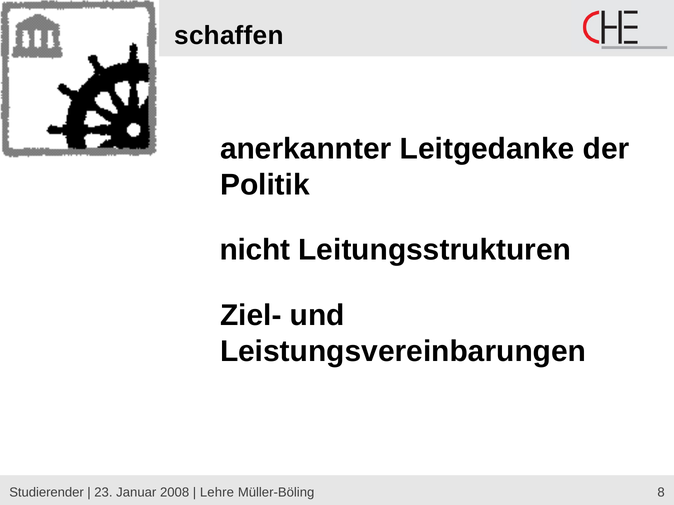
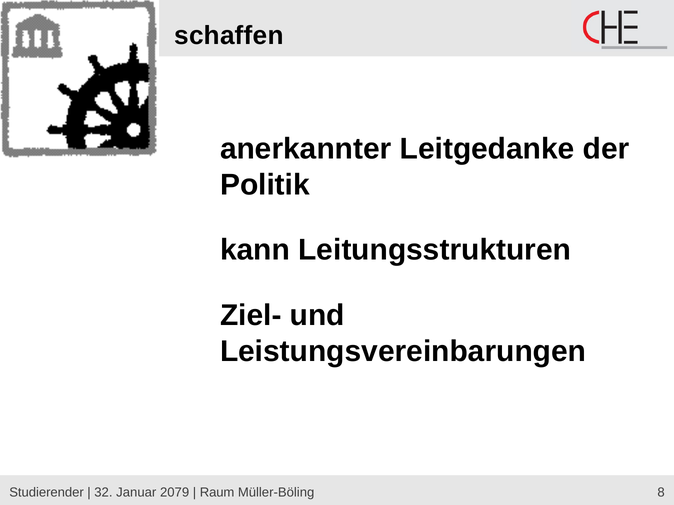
nicht: nicht -> kann
23: 23 -> 32
2008: 2008 -> 2079
Lehre: Lehre -> Raum
